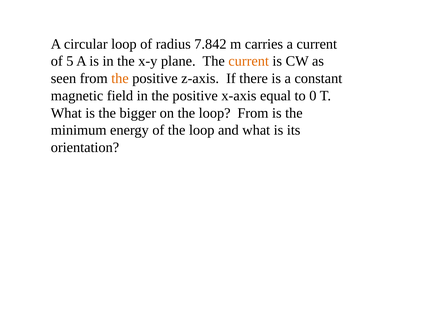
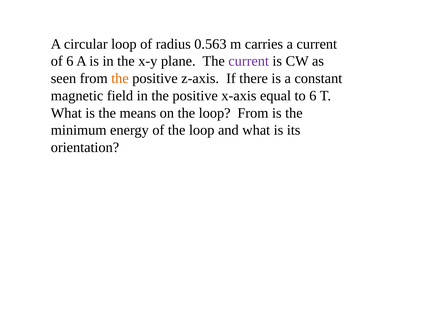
7.842: 7.842 -> 0.563
of 5: 5 -> 6
current at (249, 61) colour: orange -> purple
to 0: 0 -> 6
bigger: bigger -> means
